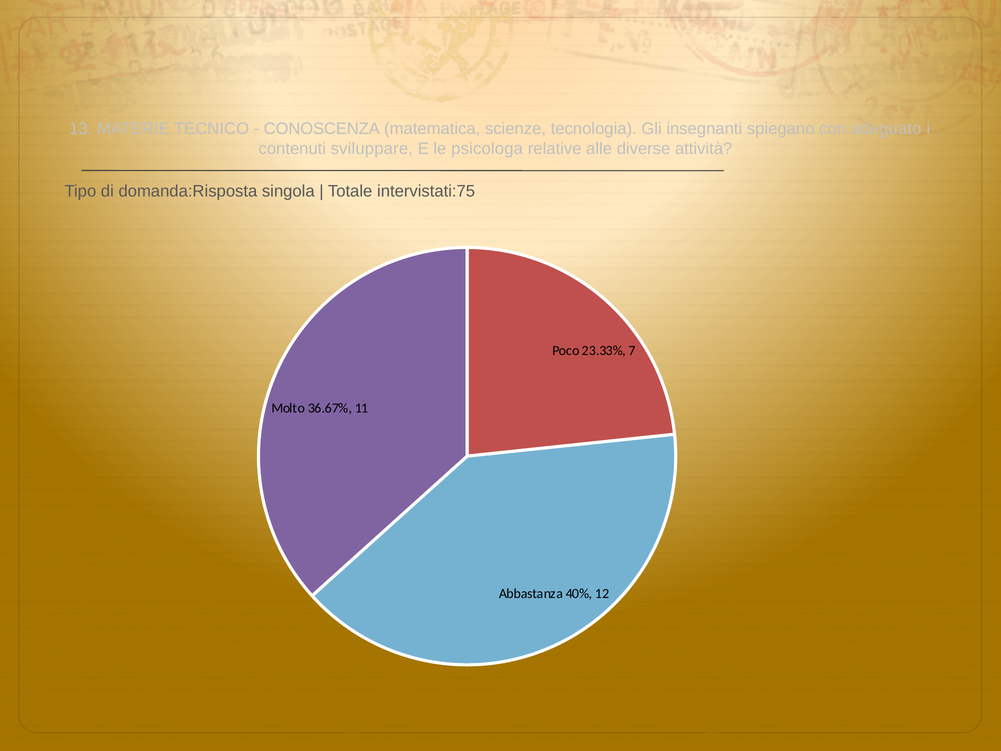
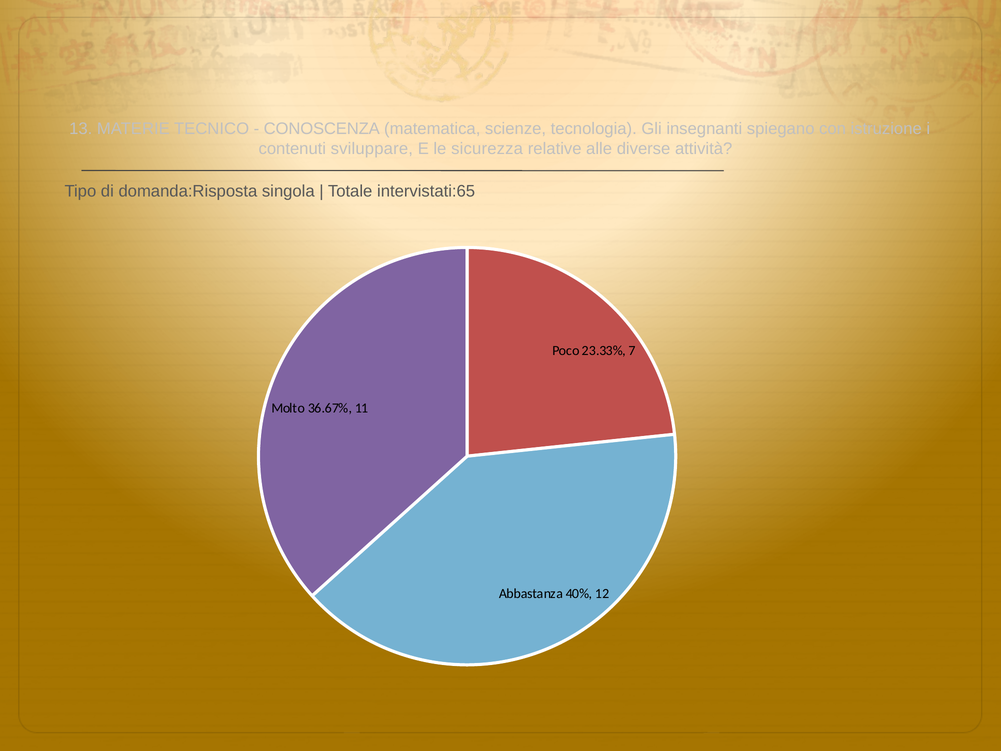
adeguato: adeguato -> istruzione
psicologa: psicologa -> sicurezza
intervistati:75: intervistati:75 -> intervistati:65
